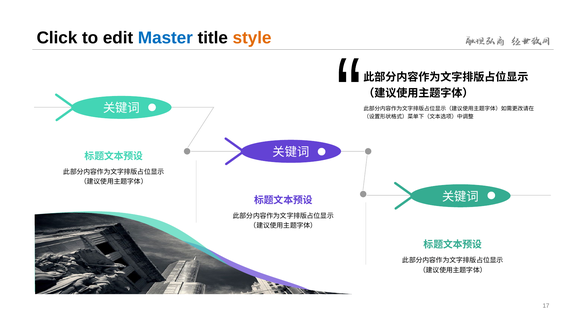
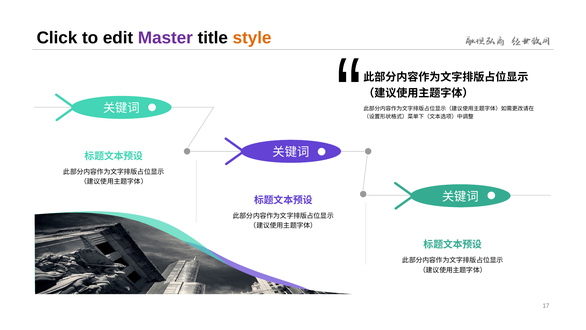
Master colour: blue -> purple
